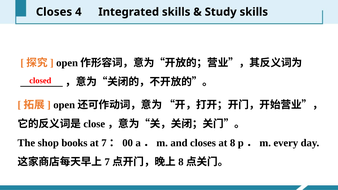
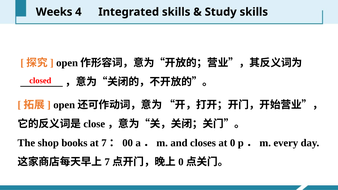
Closes at (54, 12): Closes -> Weeks
at 8: 8 -> 0
8 at (181, 162): 8 -> 0
